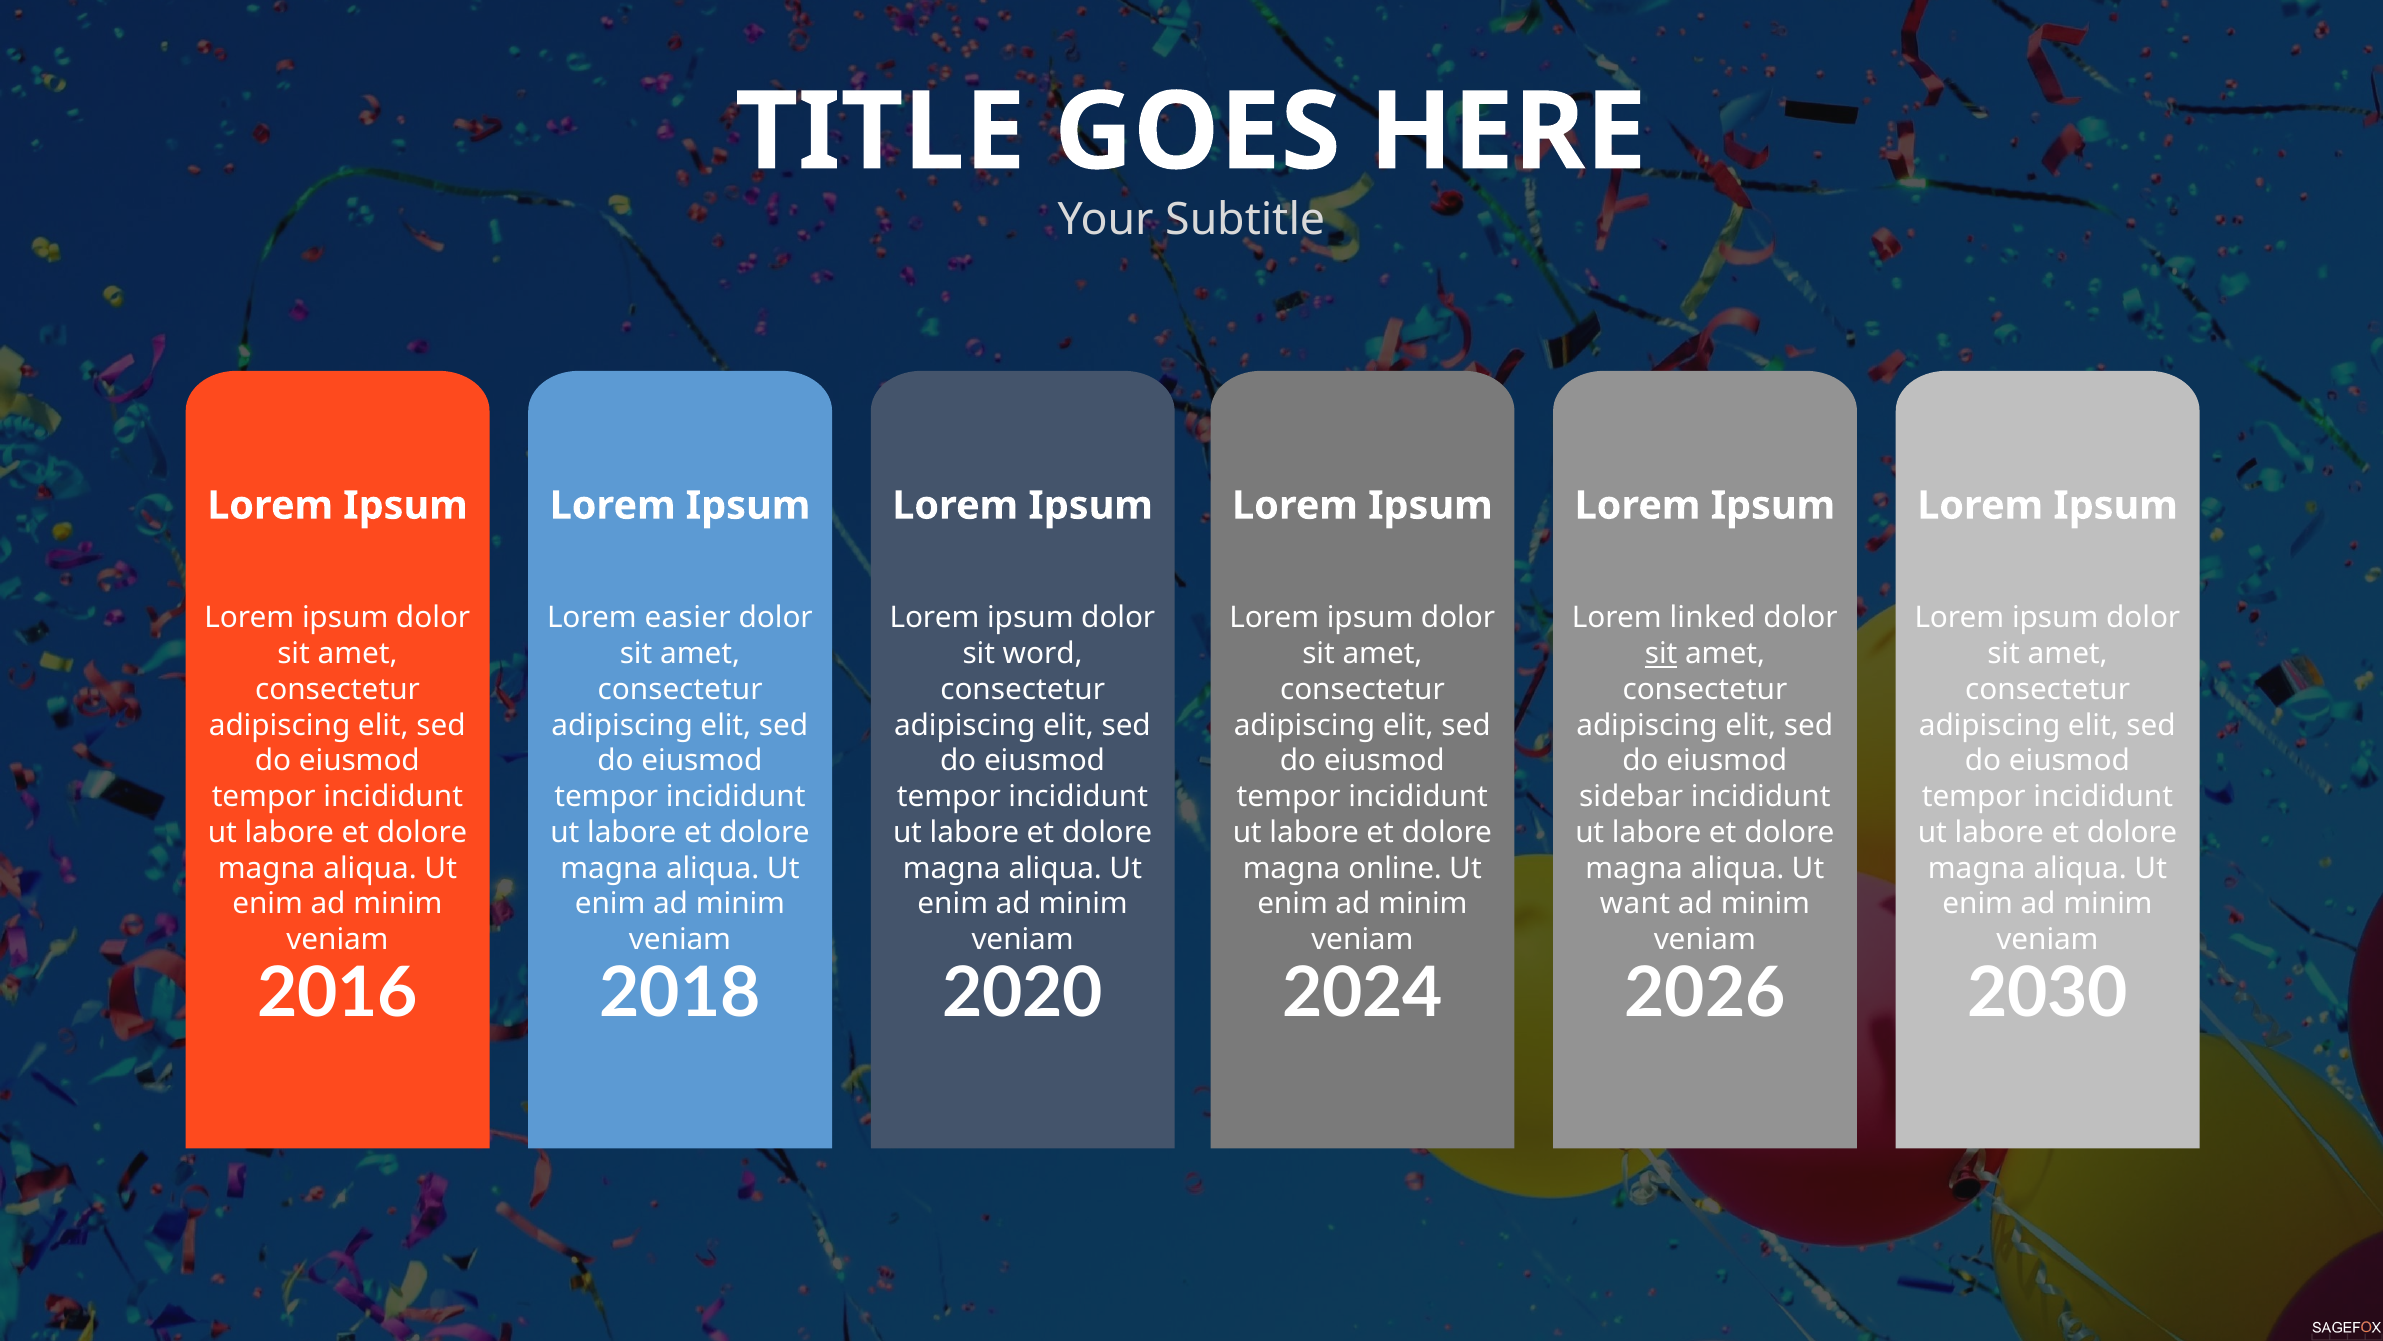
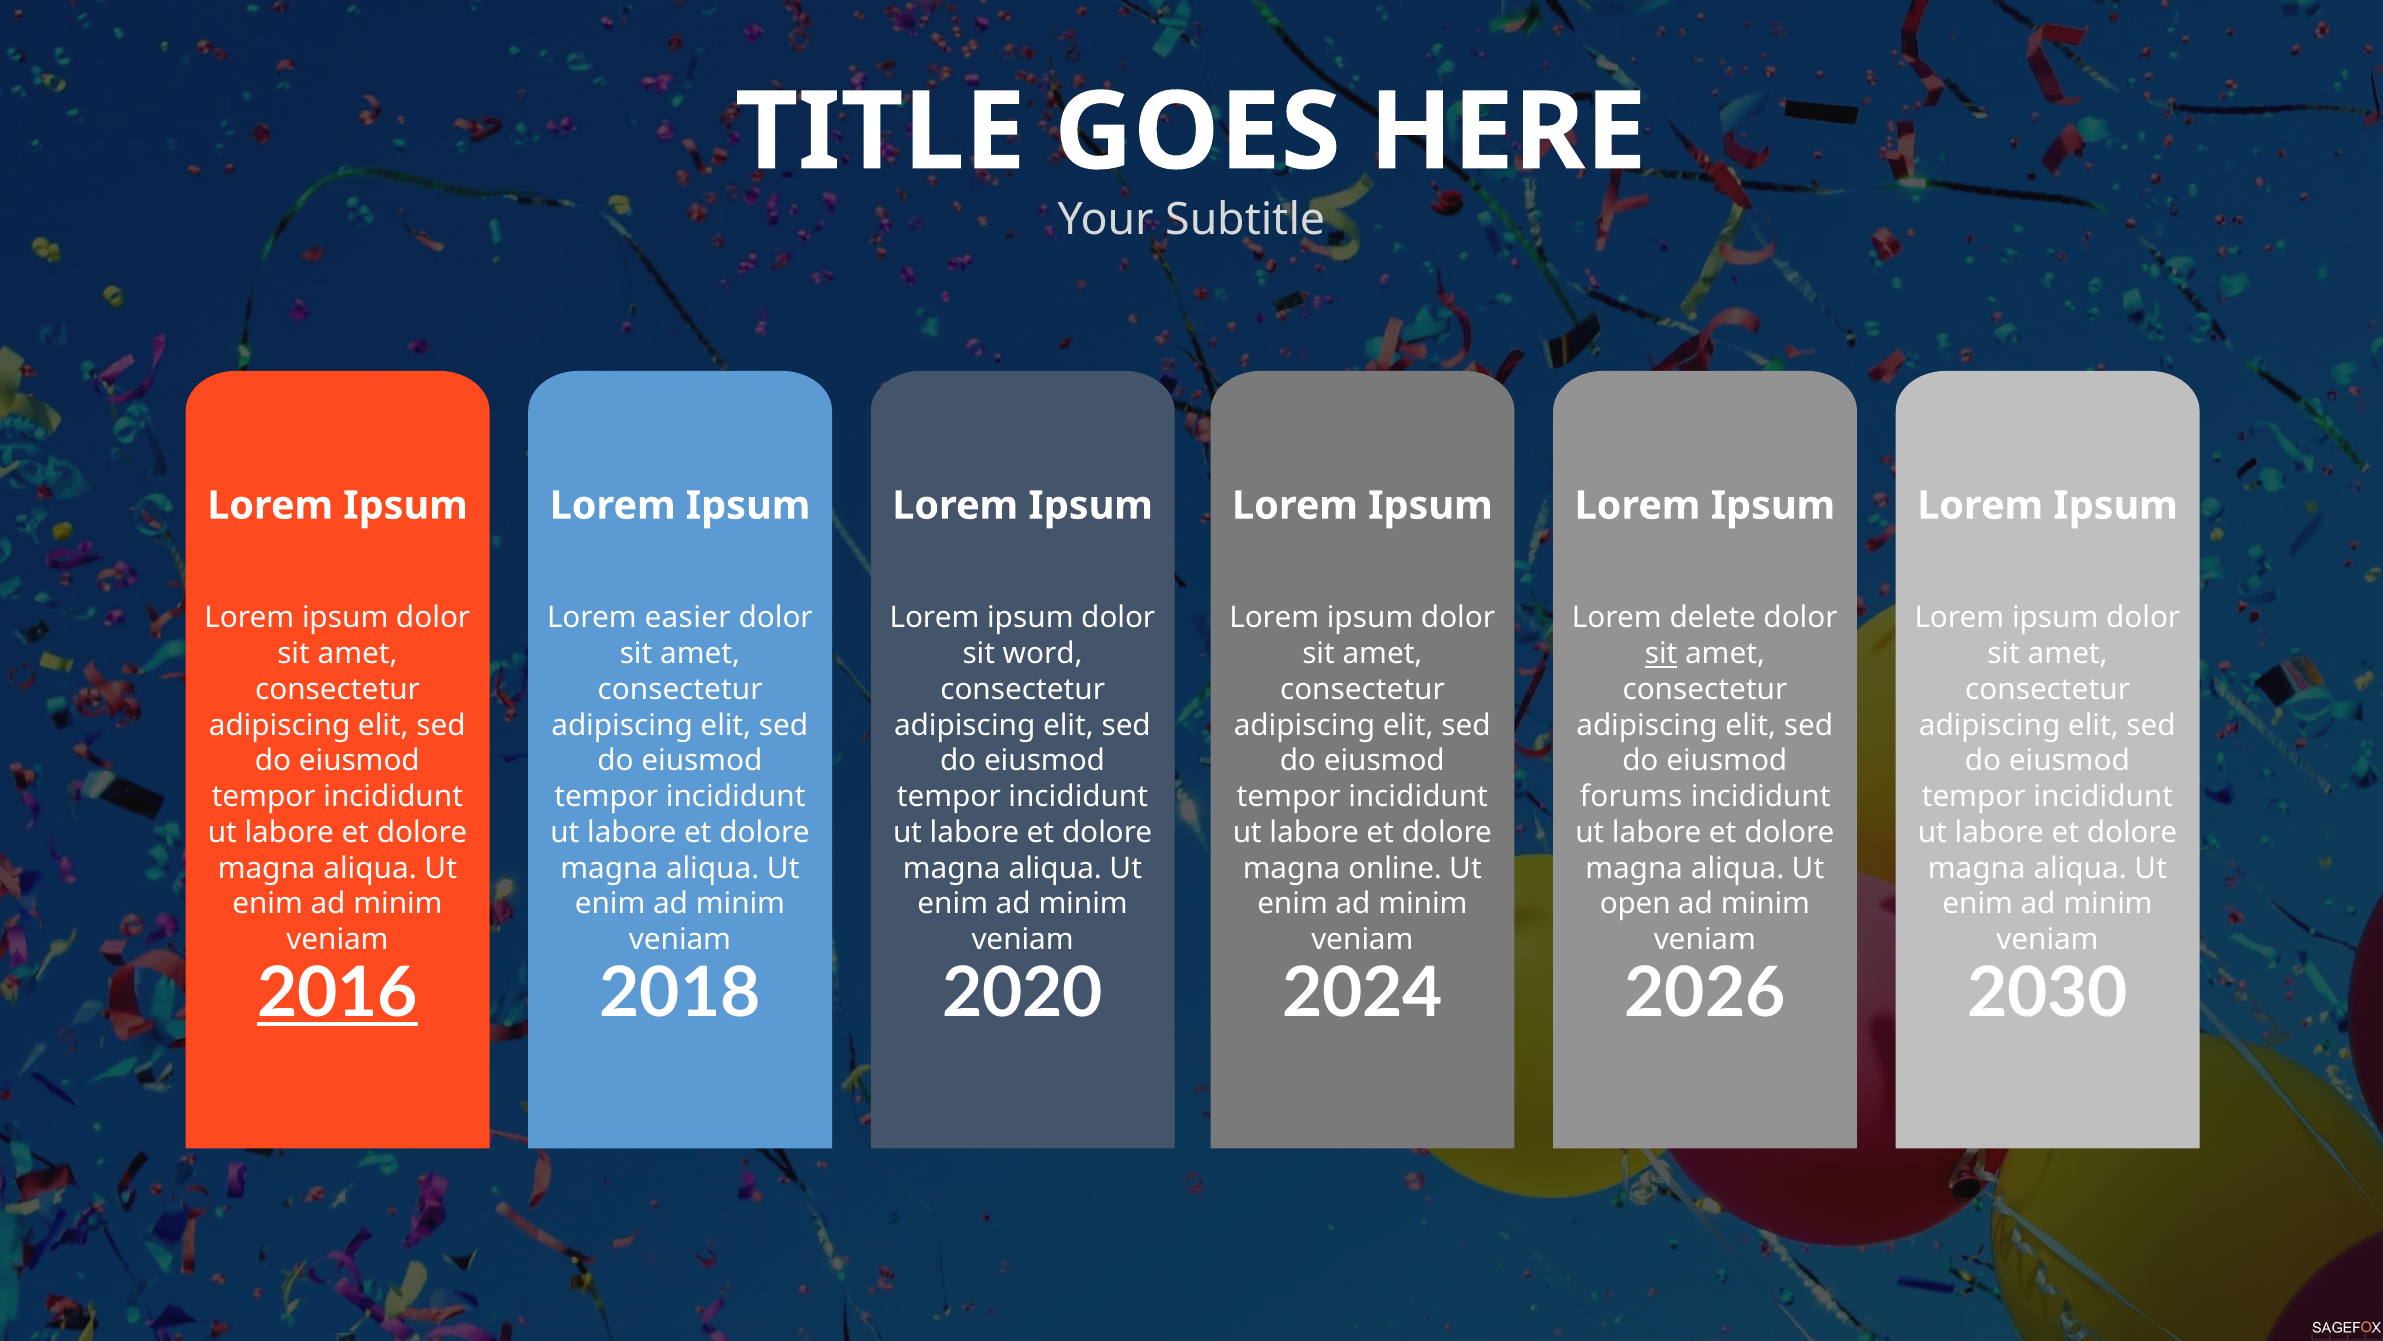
linked: linked -> delete
sidebar: sidebar -> forums
want: want -> open
2016 underline: none -> present
